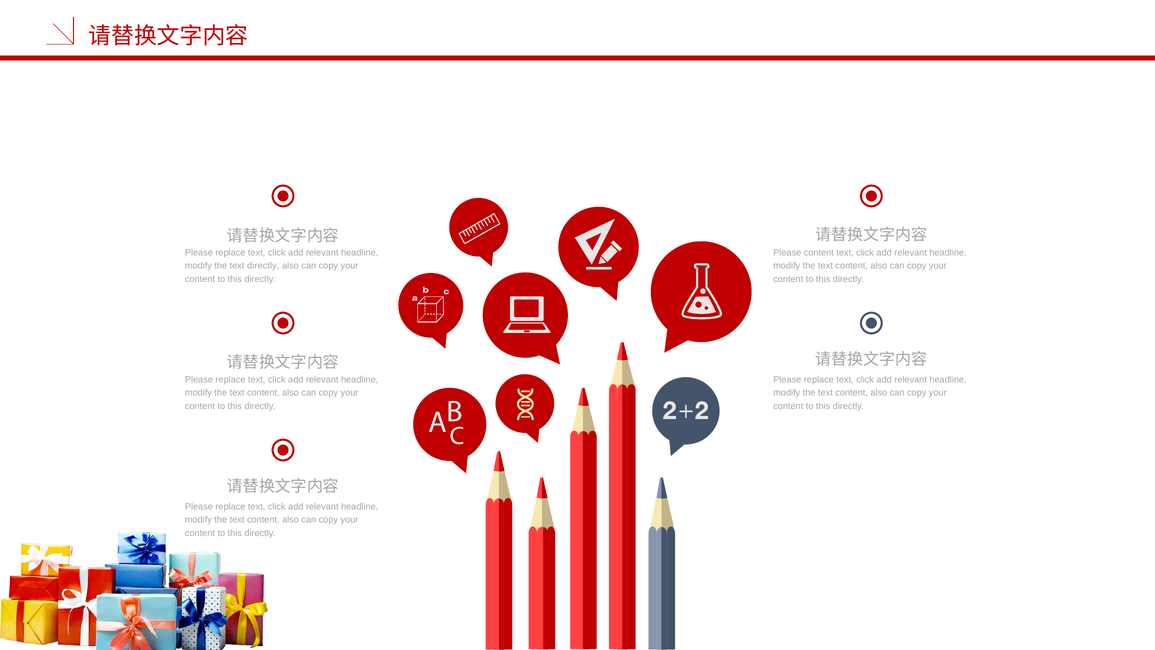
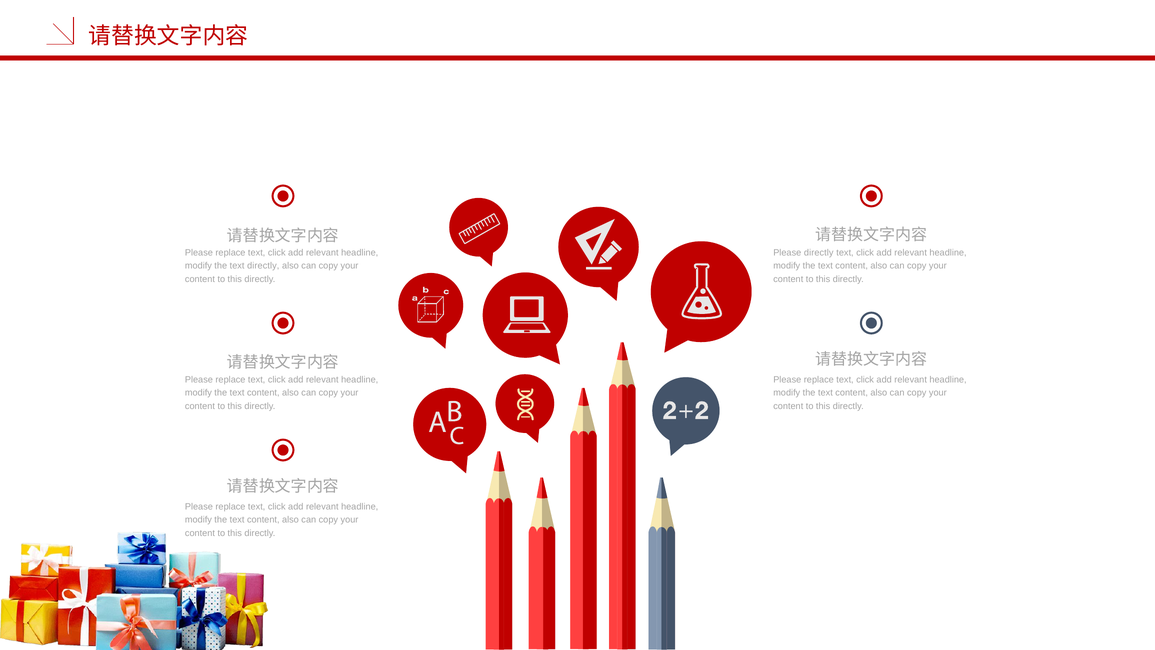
Please content: content -> directly
